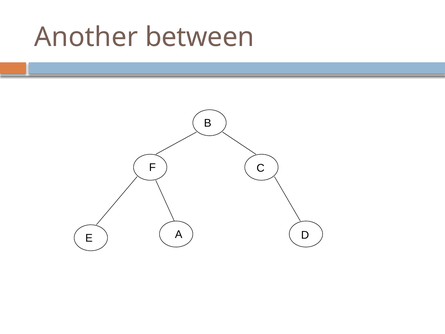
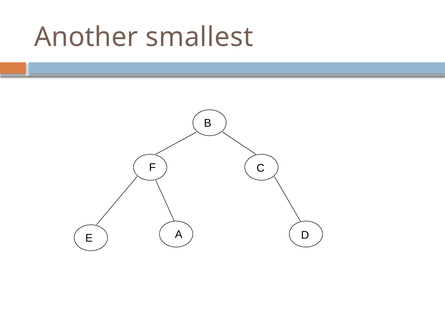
between: between -> smallest
